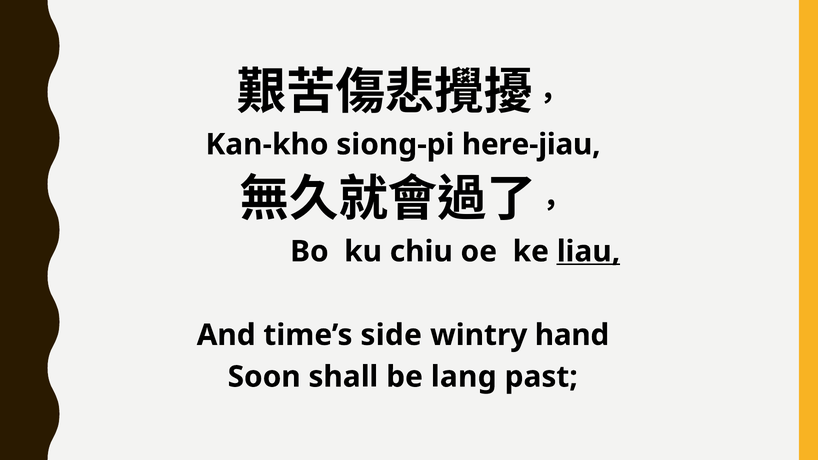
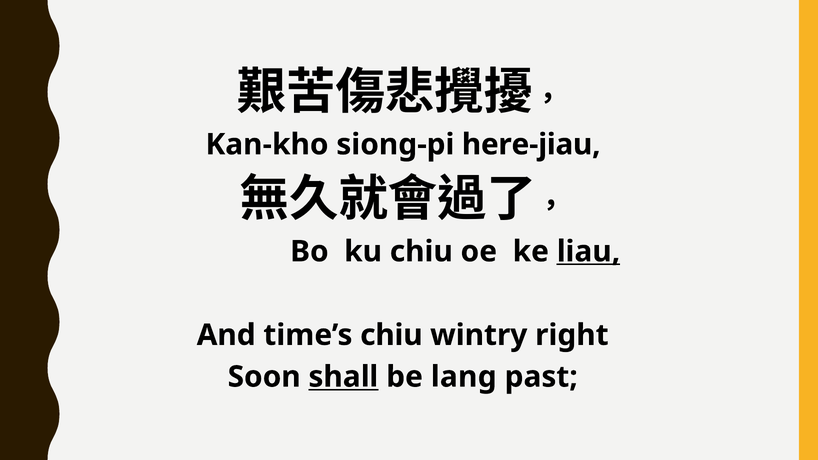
time’s side: side -> chiu
hand: hand -> right
shall underline: none -> present
